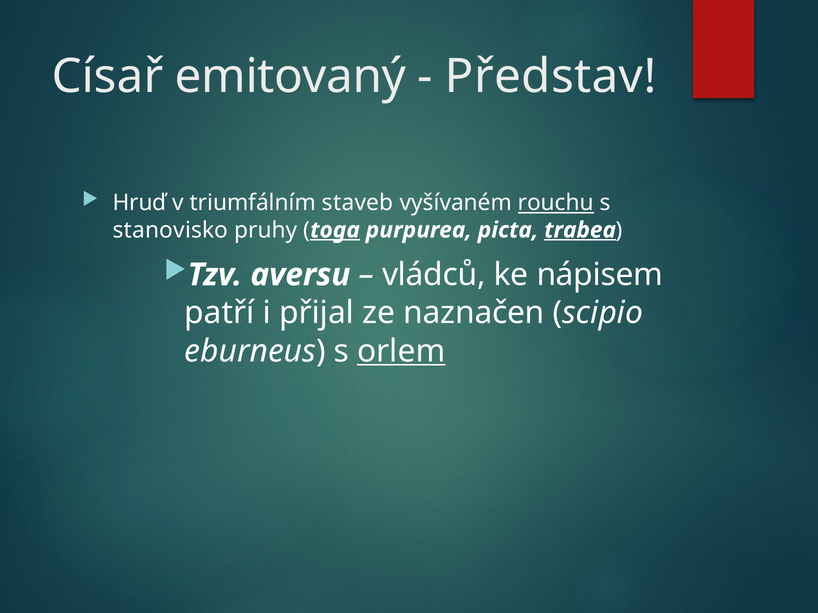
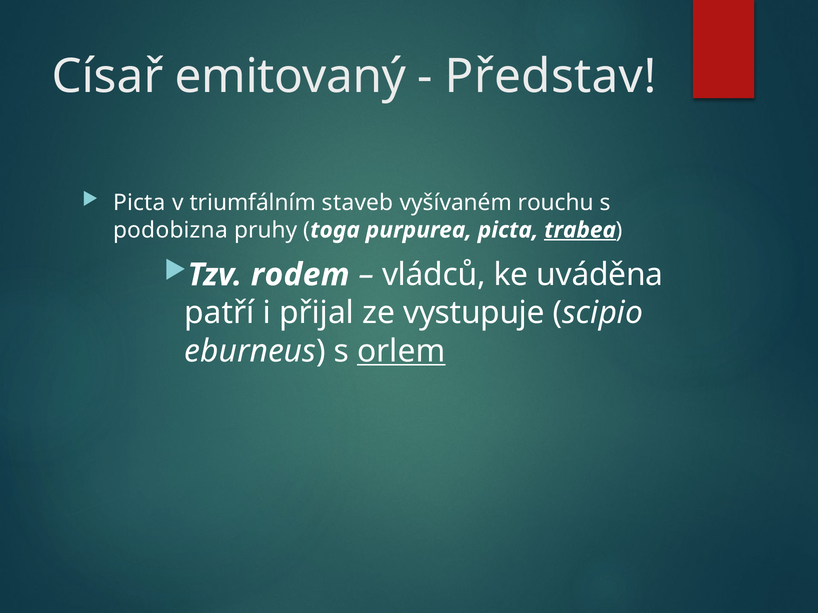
Hruď at (140, 203): Hruď -> Picta
rouchu underline: present -> none
stanovisko: stanovisko -> podobizna
toga underline: present -> none
aversu: aversu -> rodem
nápisem: nápisem -> uváděna
naznačen: naznačen -> vystupuje
